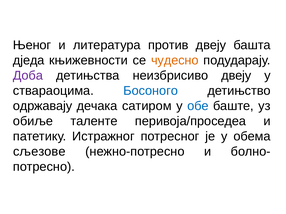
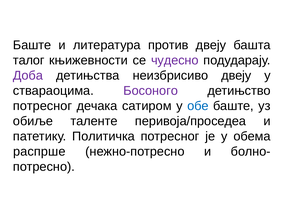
Њеног at (32, 45): Њеног -> Баште
дједа: дједа -> талог
чудесно colour: orange -> purple
Босоного colour: blue -> purple
одржавају at (43, 106): одржавају -> потресног
Истражног: Истражног -> Политичка
сљезове: сљезове -> распрше
